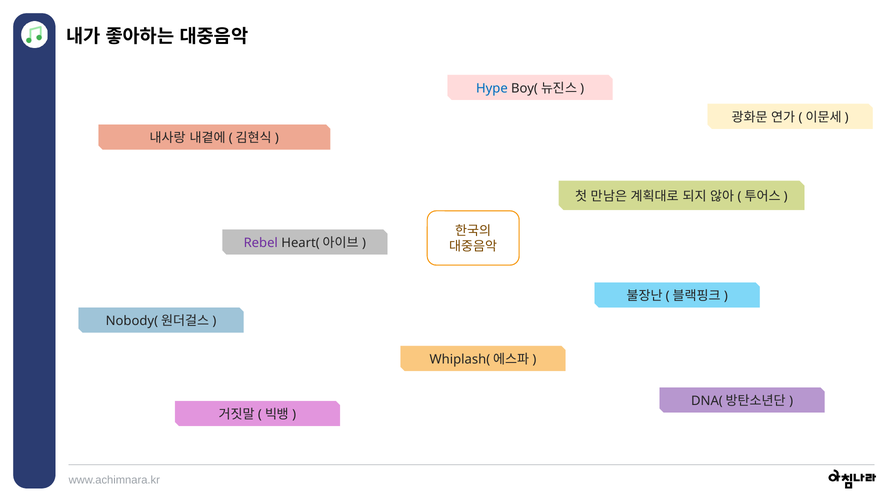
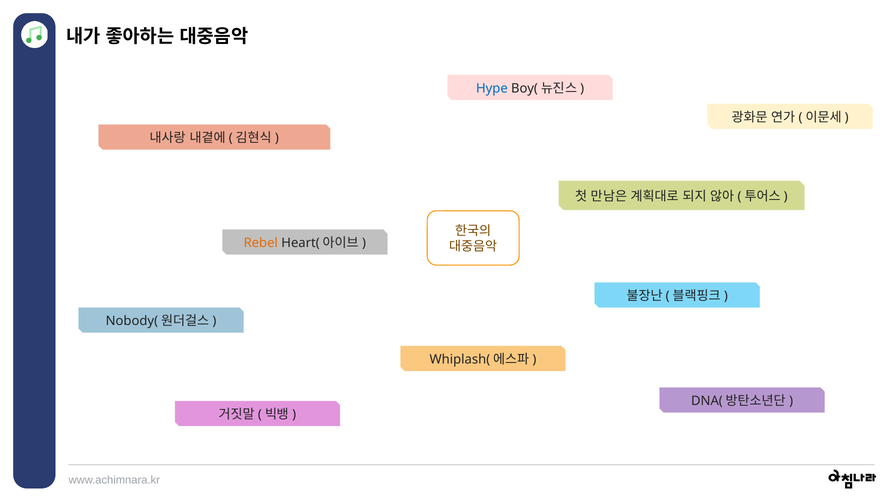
Rebel colour: purple -> orange
